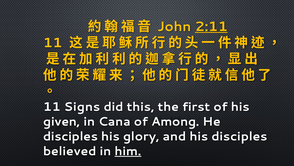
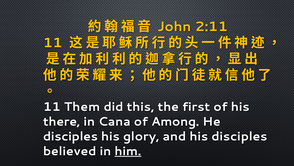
2:11 underline: present -> none
Signs: Signs -> Them
given: given -> there
